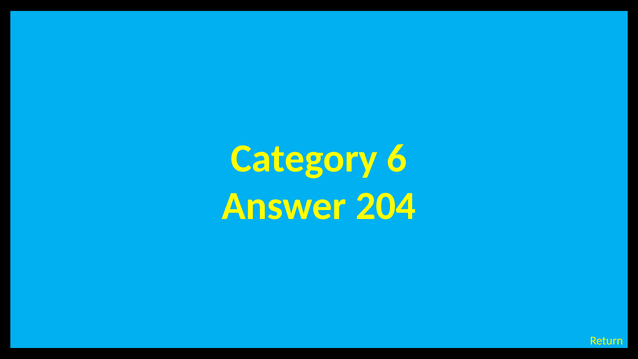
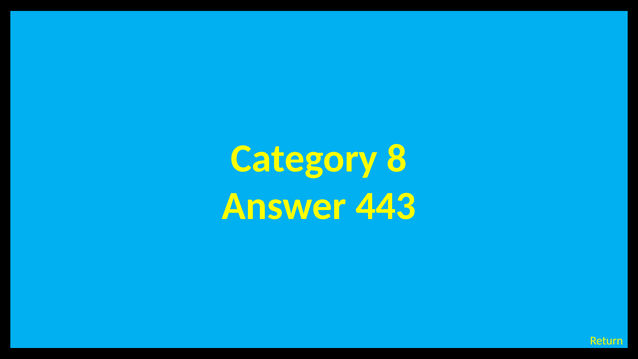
6: 6 -> 8
204: 204 -> 443
